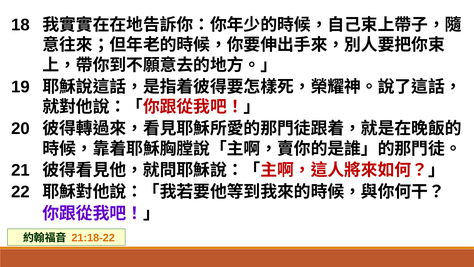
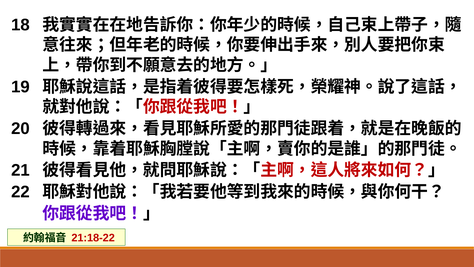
21:18-22 colour: orange -> red
